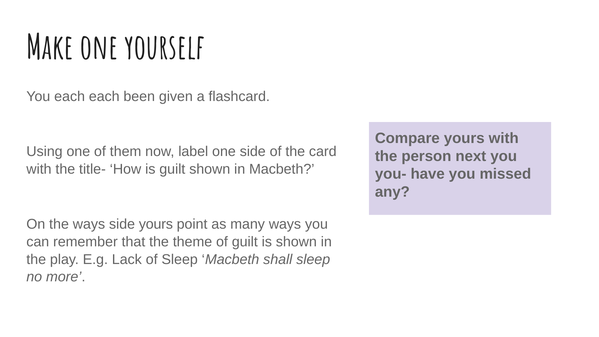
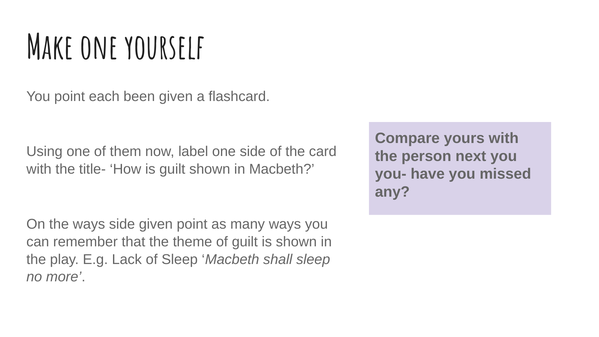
You each: each -> point
side yours: yours -> given
